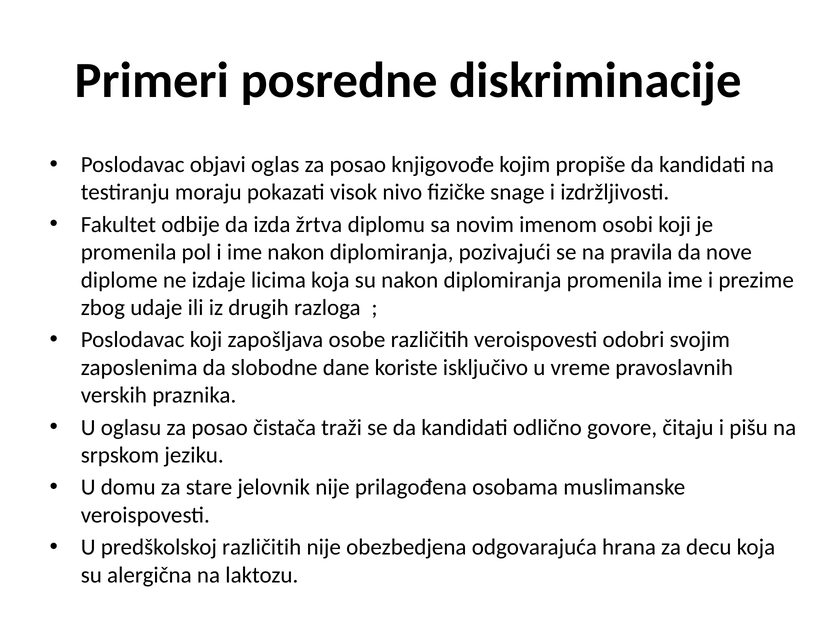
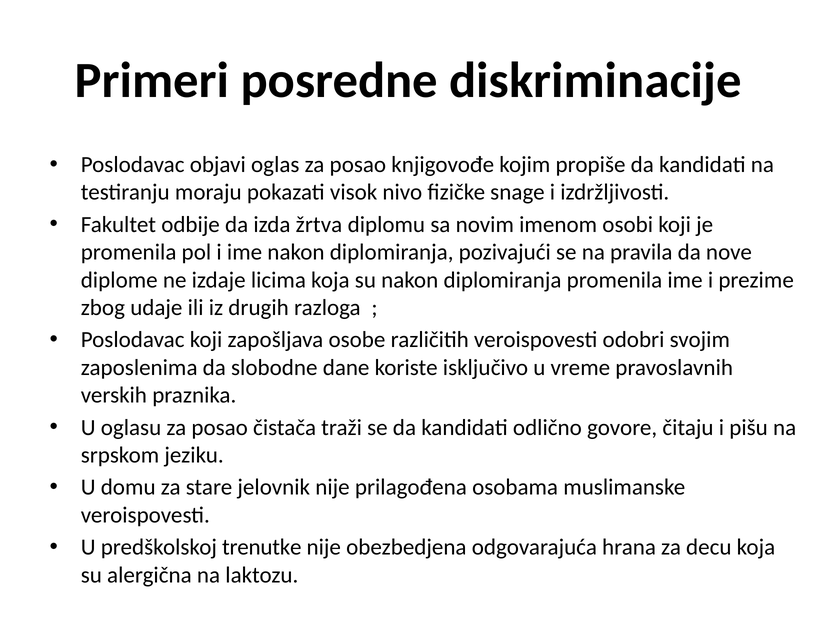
predškolskoj različitih: različitih -> trenutke
